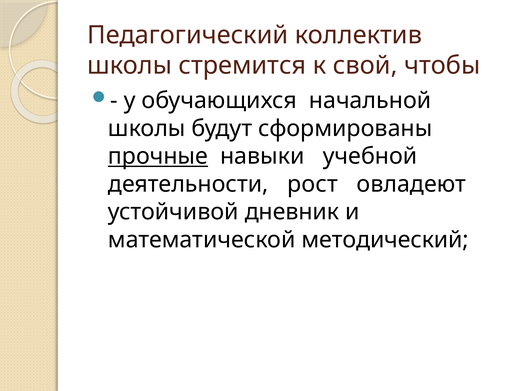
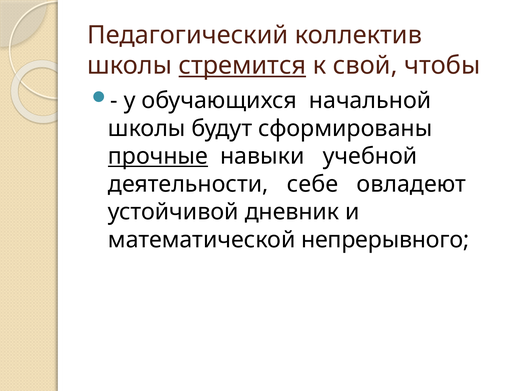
стремится underline: none -> present
рост: рост -> себе
методический: методический -> непрерывного
